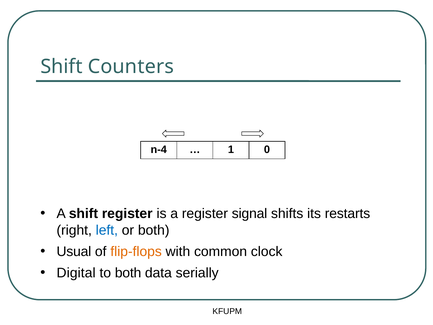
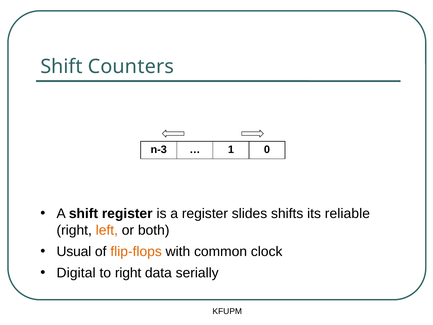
n-4: n-4 -> n-3
signal: signal -> slides
restarts: restarts -> reliable
left colour: blue -> orange
to both: both -> right
